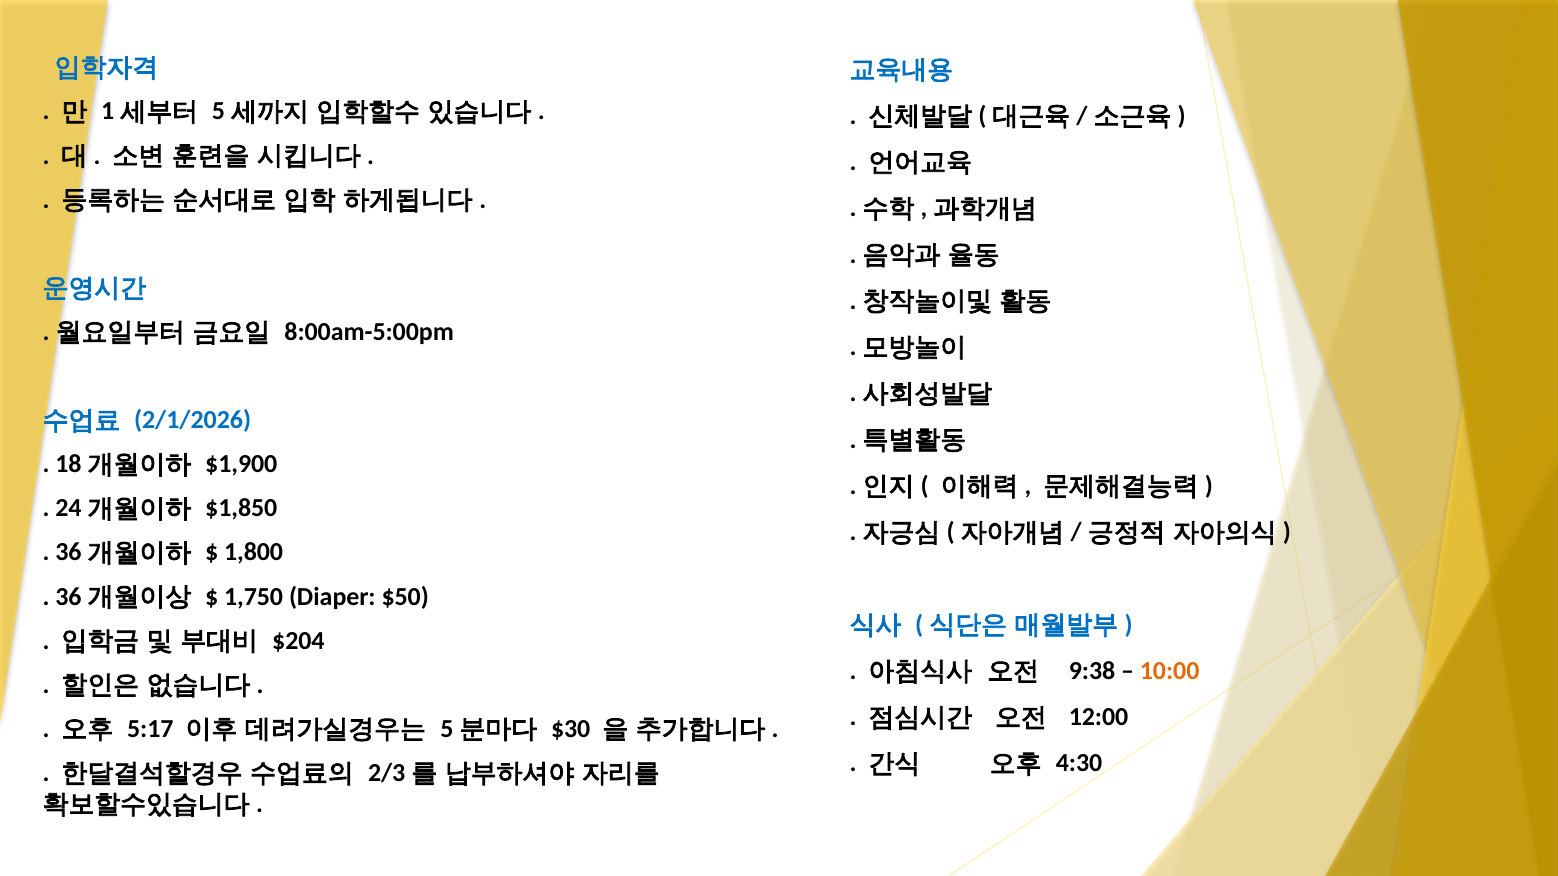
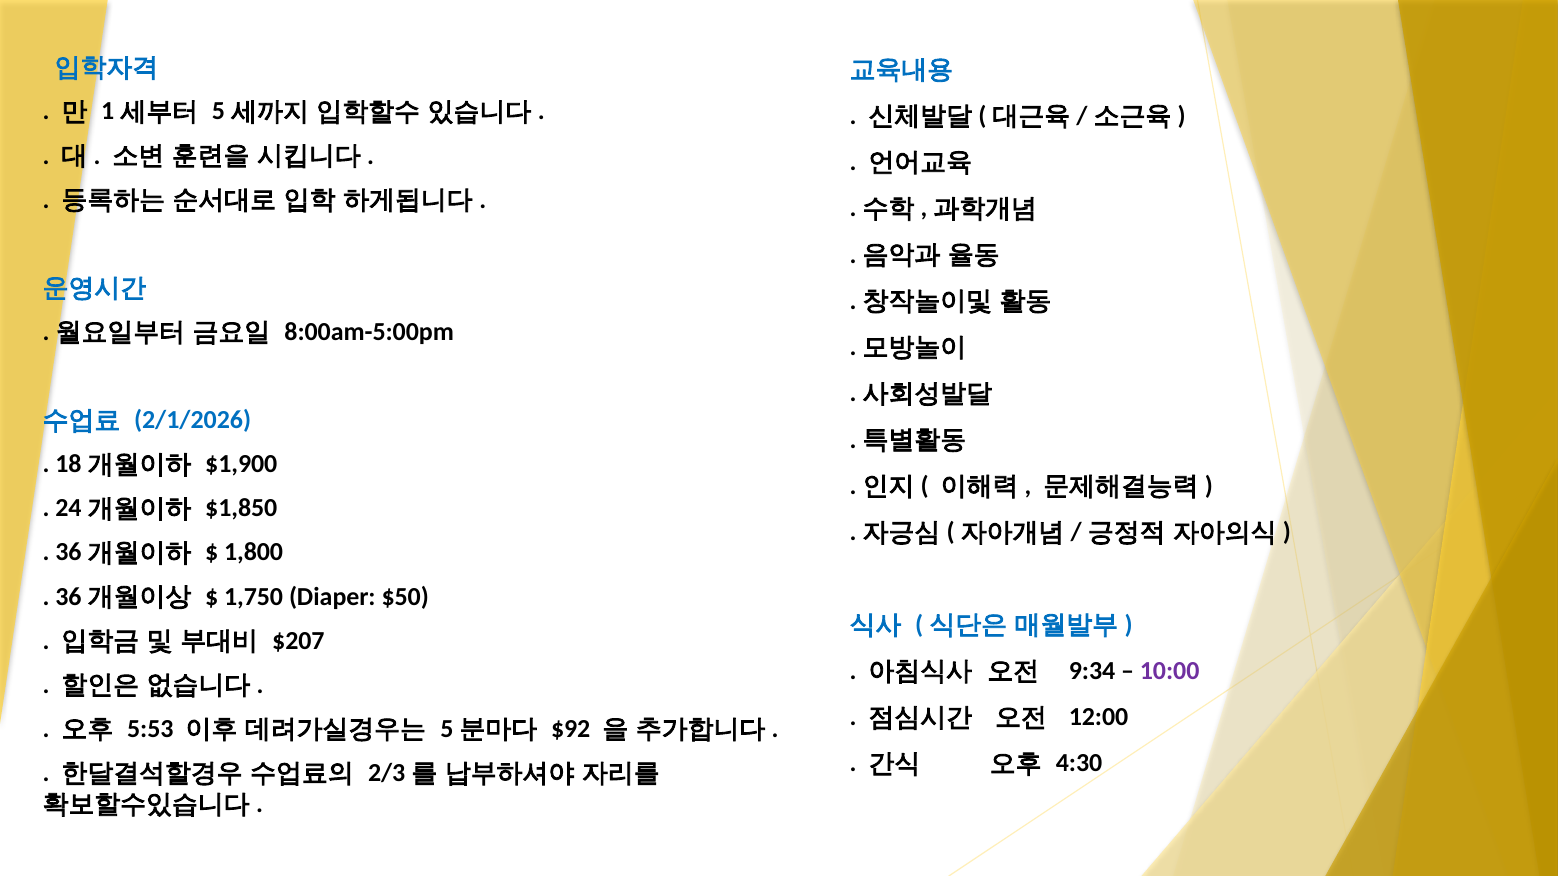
$204: $204 -> $207
9:38: 9:38 -> 9:34
10:00 colour: orange -> purple
5:17: 5:17 -> 5:53
$30: $30 -> $92
